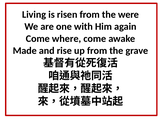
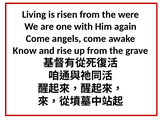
where: where -> angels
Made: Made -> Know
